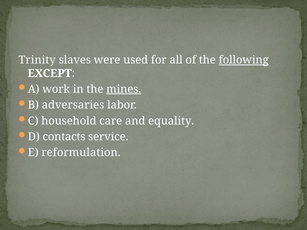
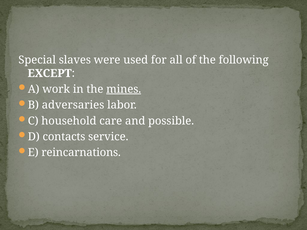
Trinity: Trinity -> Special
following underline: present -> none
equality: equality -> possible
reformulation: reformulation -> reincarnations
